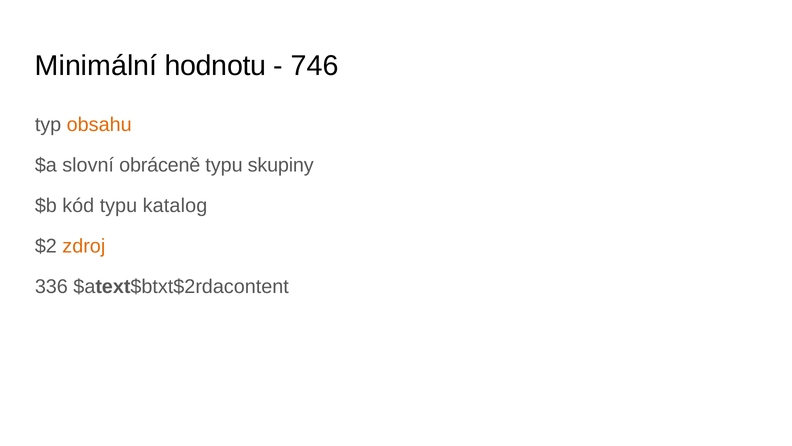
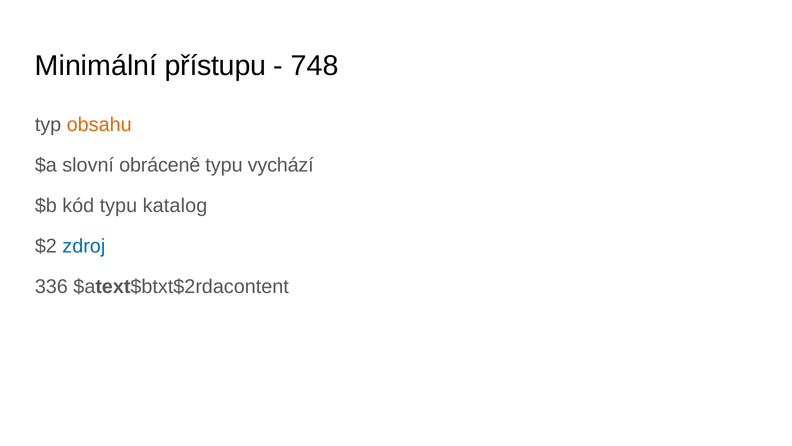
hodnotu: hodnotu -> přístupu
746: 746 -> 748
skupiny: skupiny -> vychází
zdroj colour: orange -> blue
